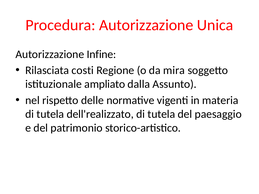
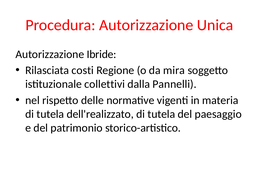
Infine: Infine -> Ibride
ampliato: ampliato -> collettivi
Assunto: Assunto -> Pannelli
